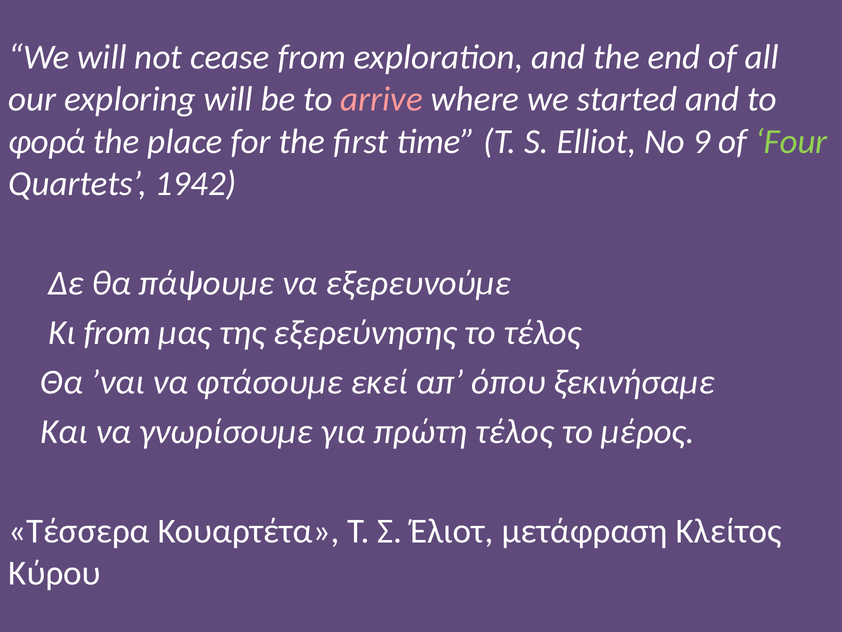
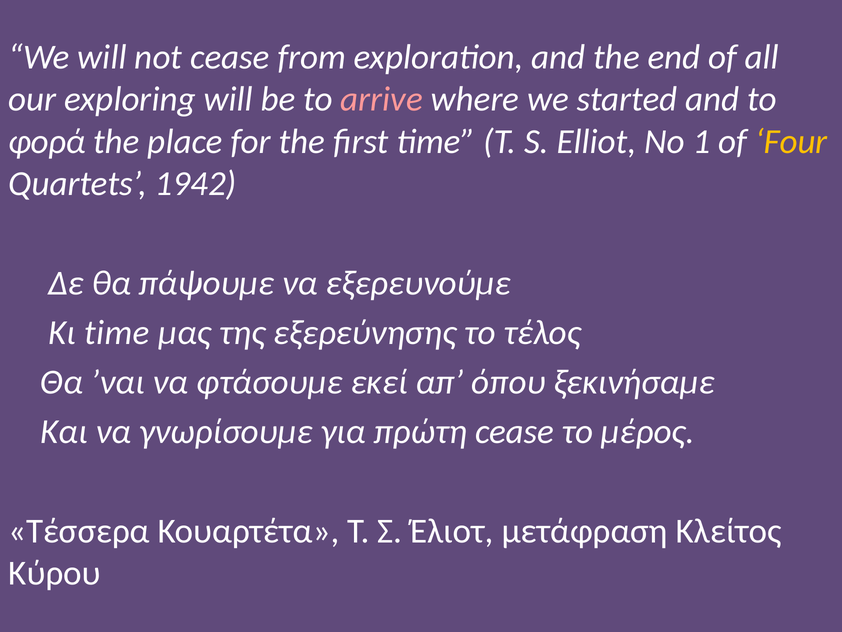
9: 9 -> 1
Four colour: light green -> yellow
Κι from: from -> time
πρώτη τέλος: τέλος -> cease
